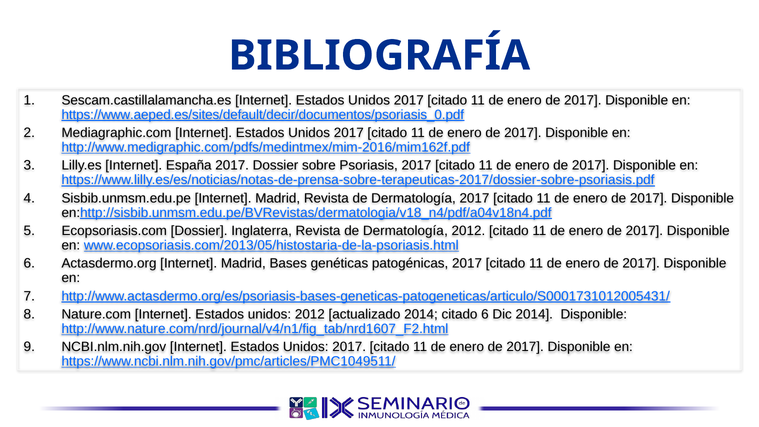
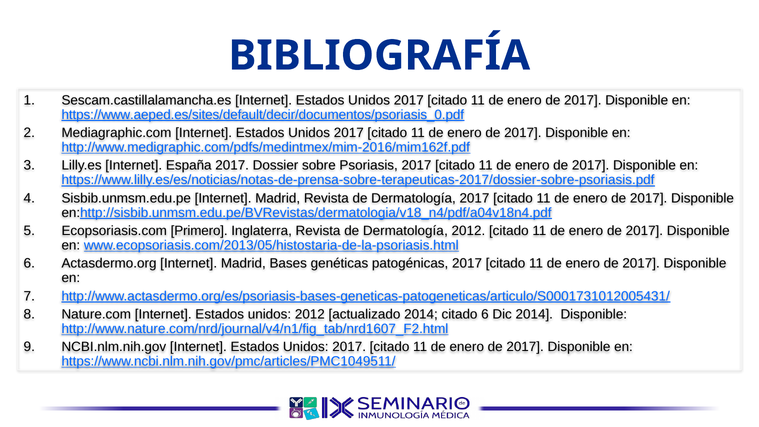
Ecopsoriasis.com Dossier: Dossier -> Primero
